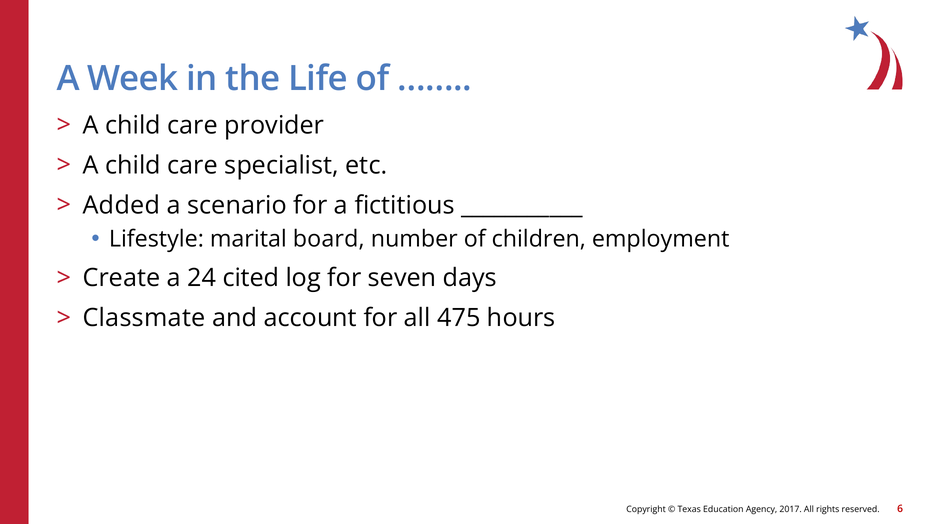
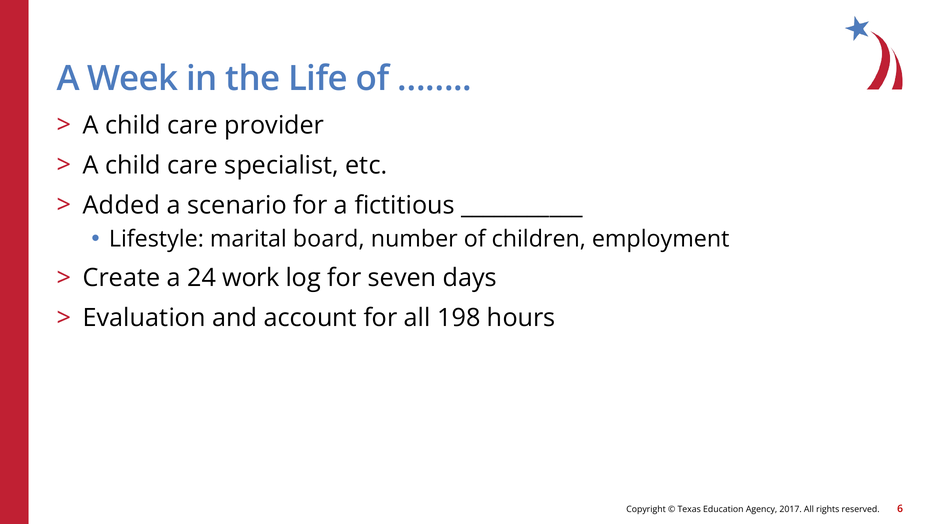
cited: cited -> work
Classmate: Classmate -> Evaluation
475: 475 -> 198
